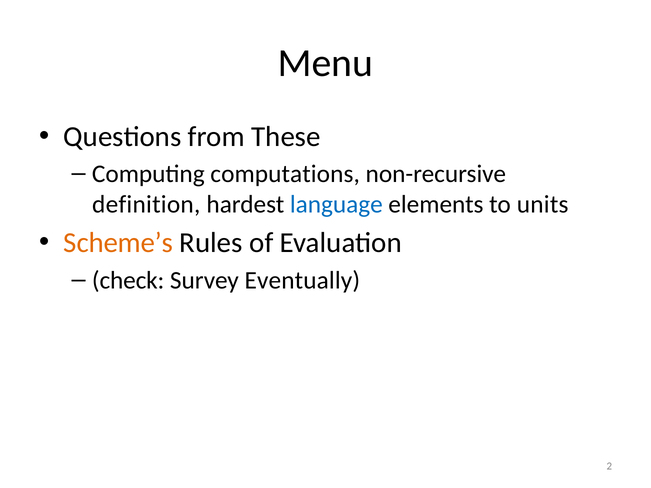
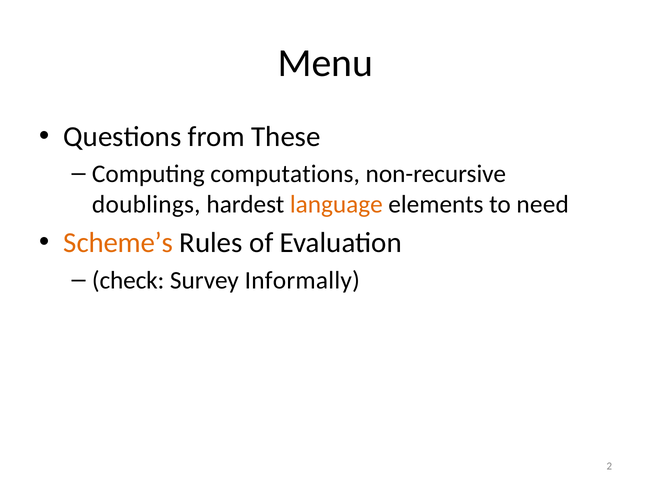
definition: definition -> doublings
language colour: blue -> orange
units: units -> need
Eventually: Eventually -> Informally
